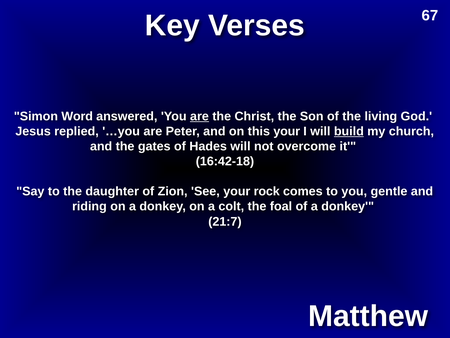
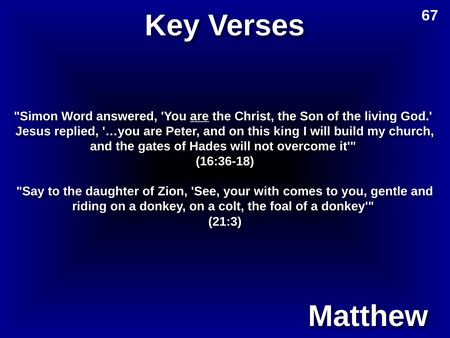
this your: your -> king
build underline: present -> none
16:42-18: 16:42-18 -> 16:36-18
rock: rock -> with
21:7: 21:7 -> 21:3
